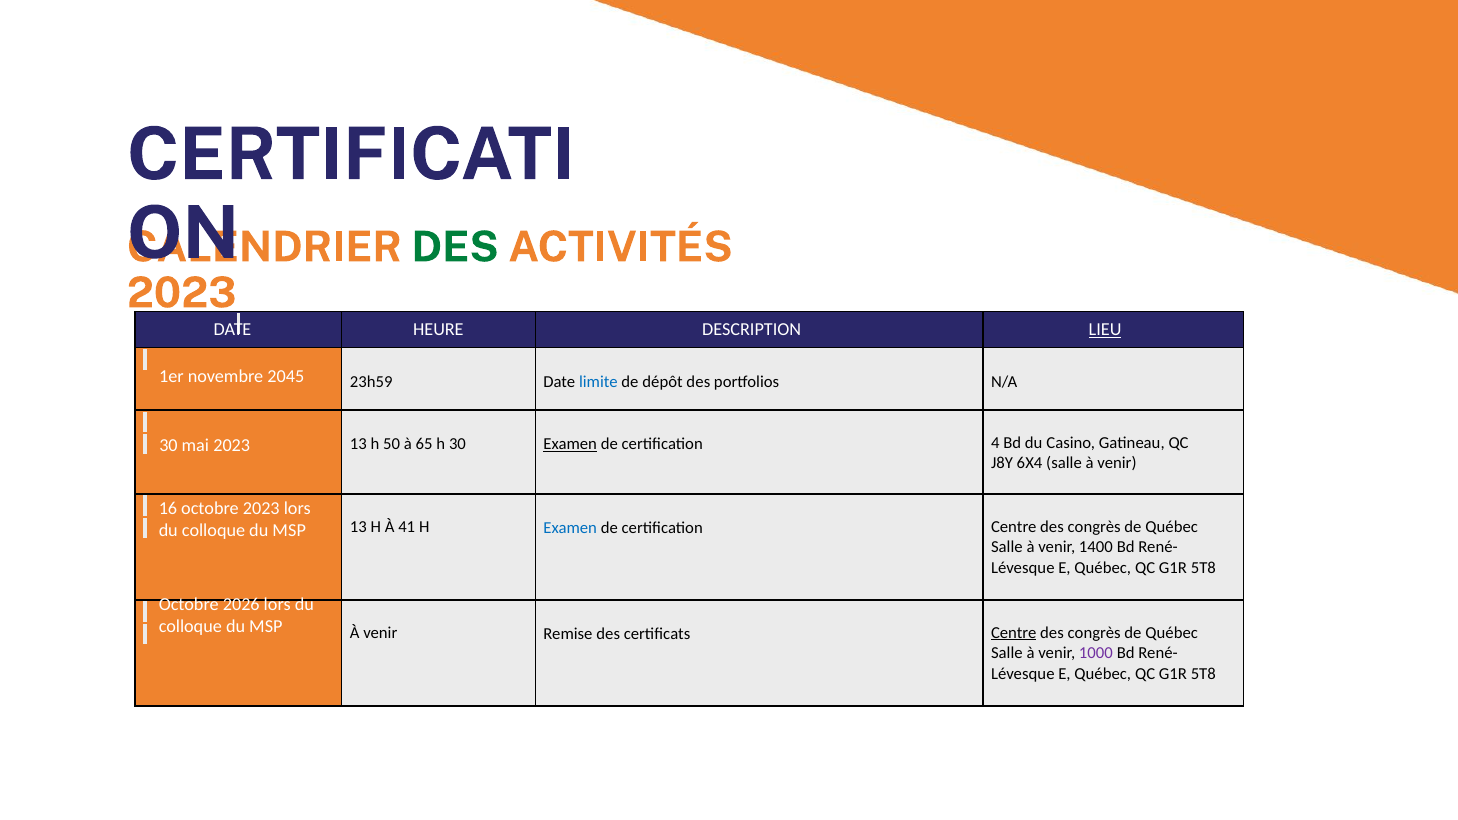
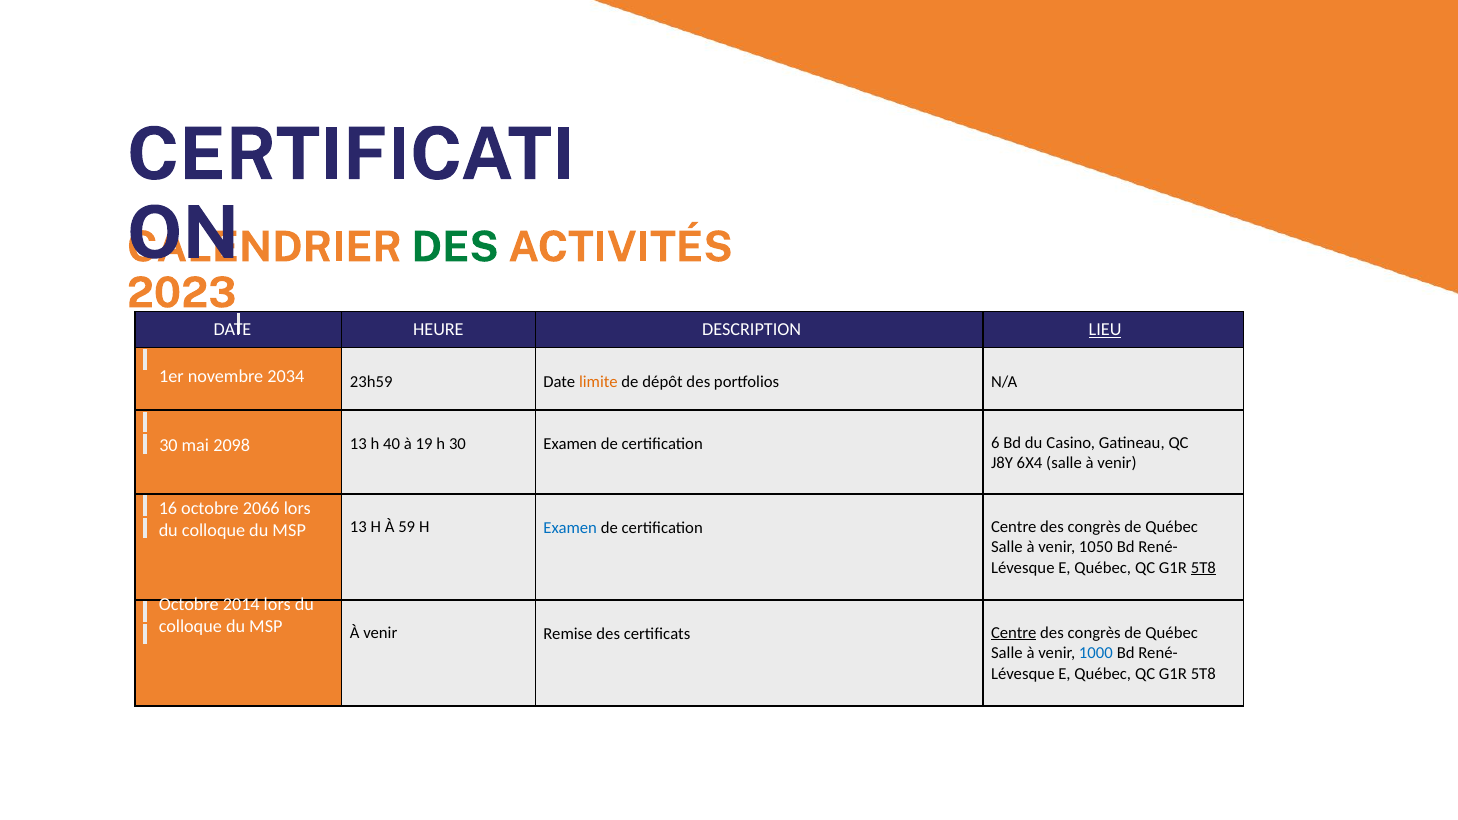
2045: 2045 -> 2034
limite colour: blue -> orange
50: 50 -> 40
65: 65 -> 19
Examen at (570, 444) underline: present -> none
4: 4 -> 6
mai 2023: 2023 -> 2098
octobre 2023: 2023 -> 2066
41: 41 -> 59
1400: 1400 -> 1050
5T8 at (1203, 568) underline: none -> present
2026: 2026 -> 2014
1000 colour: purple -> blue
